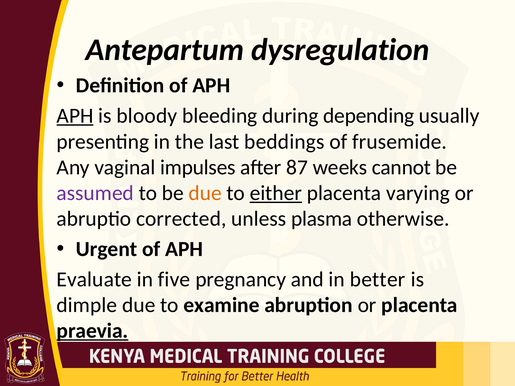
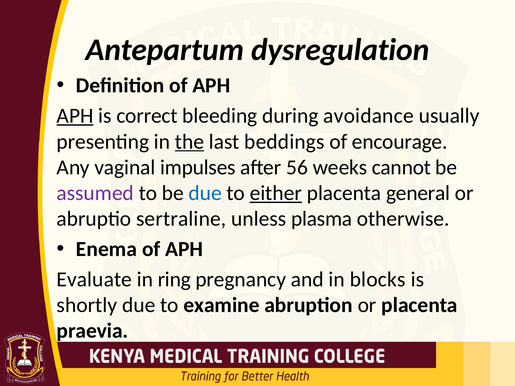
bloody: bloody -> correct
depending: depending -> avoidance
the underline: none -> present
frusemide: frusemide -> encourage
87: 87 -> 56
due at (205, 193) colour: orange -> blue
varying: varying -> general
corrected: corrected -> sertraline
Urgent: Urgent -> Enema
five: five -> ring
better: better -> blocks
dimple: dimple -> shortly
praevia underline: present -> none
